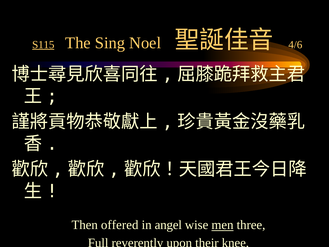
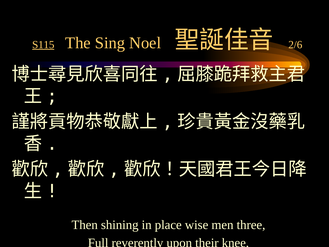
4/6: 4/6 -> 2/6
Then offered: offered -> shining
angel: angel -> place
men underline: present -> none
